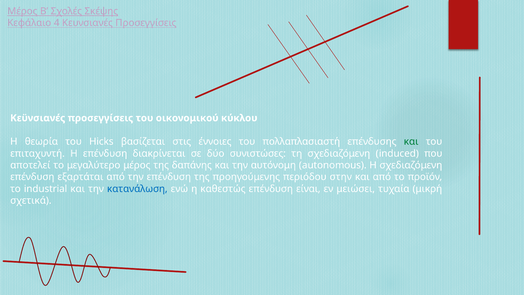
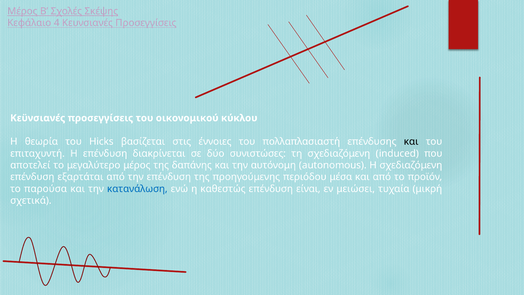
και at (411, 142) colour: green -> black
στην: στην -> μέσα
industrial: industrial -> παρούσα
